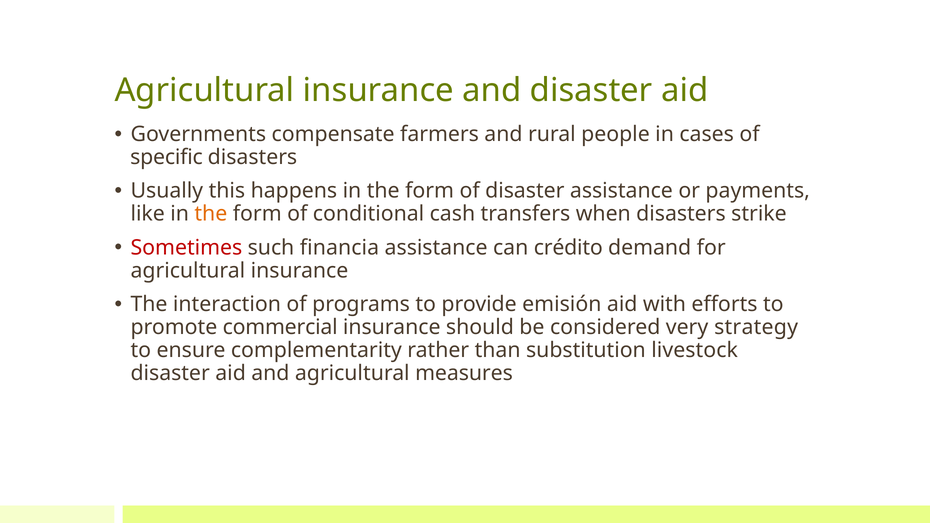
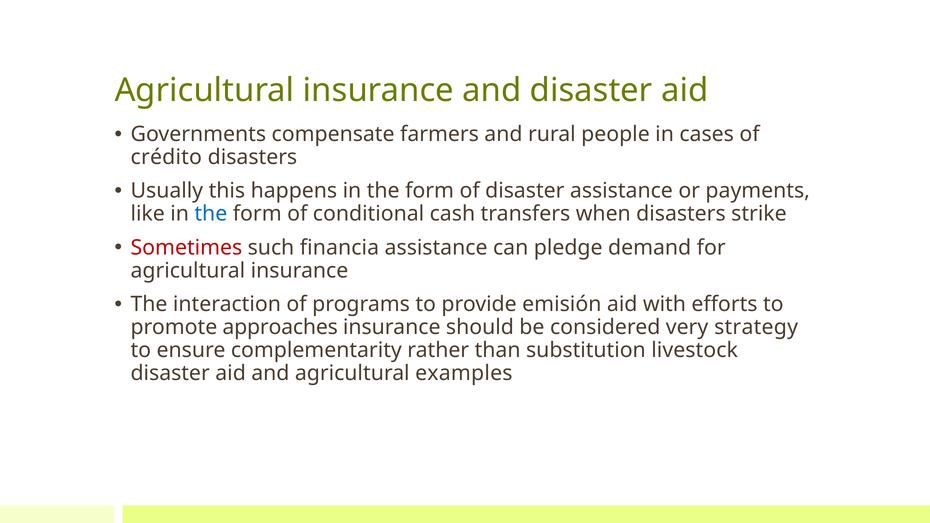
specific: specific -> crédito
the at (211, 214) colour: orange -> blue
crédito: crédito -> pledge
commercial: commercial -> approaches
measures: measures -> examples
